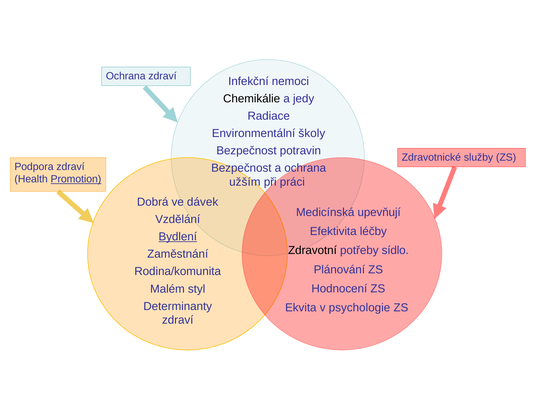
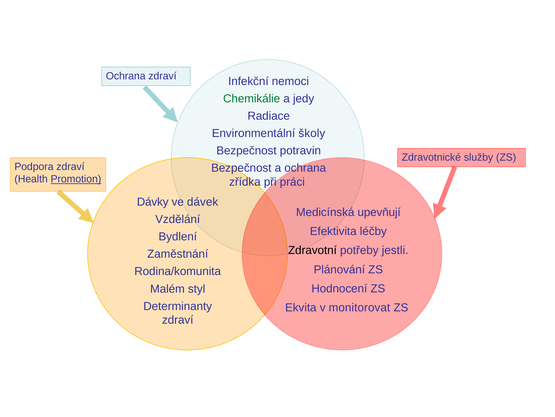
Chemikálie colour: black -> green
užším: užším -> zřídka
Dobrá: Dobrá -> Dávky
Bydlení underline: present -> none
sídlo: sídlo -> jestli
psychologie: psychologie -> monitorovat
